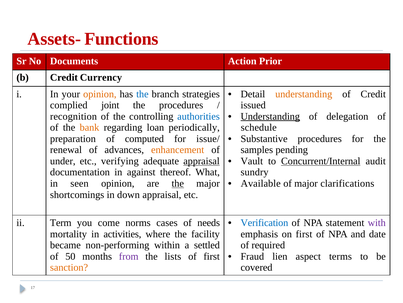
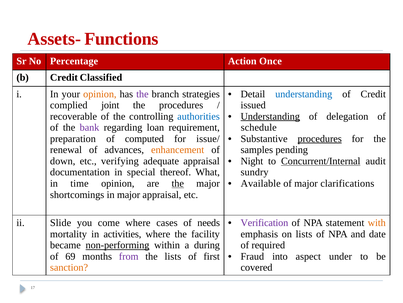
Documents: Documents -> Percentage
Prior: Prior -> Once
Currency: Currency -> Classified
the at (142, 94) colour: blue -> purple
understanding at (304, 94) colour: orange -> blue
recognition: recognition -> recoverable
bank colour: orange -> purple
periodically: periodically -> requirement
procedures at (320, 138) underline: none -> present
under: under -> down
appraisal at (202, 161) underline: present -> none
Vault: Vault -> Night
against: against -> special
seen: seen -> time
in down: down -> major
Term: Term -> Slide
come norms: norms -> where
Verification colour: blue -> purple
with colour: purple -> orange
on first: first -> lists
non-performing underline: none -> present
settled: settled -> during
50: 50 -> 69
lien: lien -> into
terms: terms -> under
